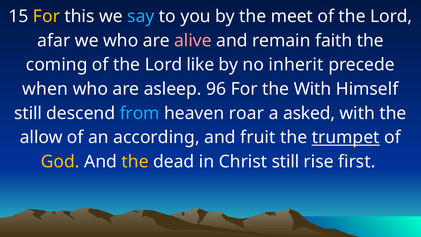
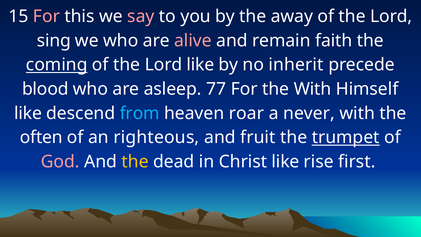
For at (46, 16) colour: yellow -> pink
say colour: light blue -> pink
meet: meet -> away
afar: afar -> sing
coming underline: none -> present
when: when -> blood
96: 96 -> 77
still at (28, 113): still -> like
asked: asked -> never
allow: allow -> often
according: according -> righteous
God colour: yellow -> pink
Christ still: still -> like
